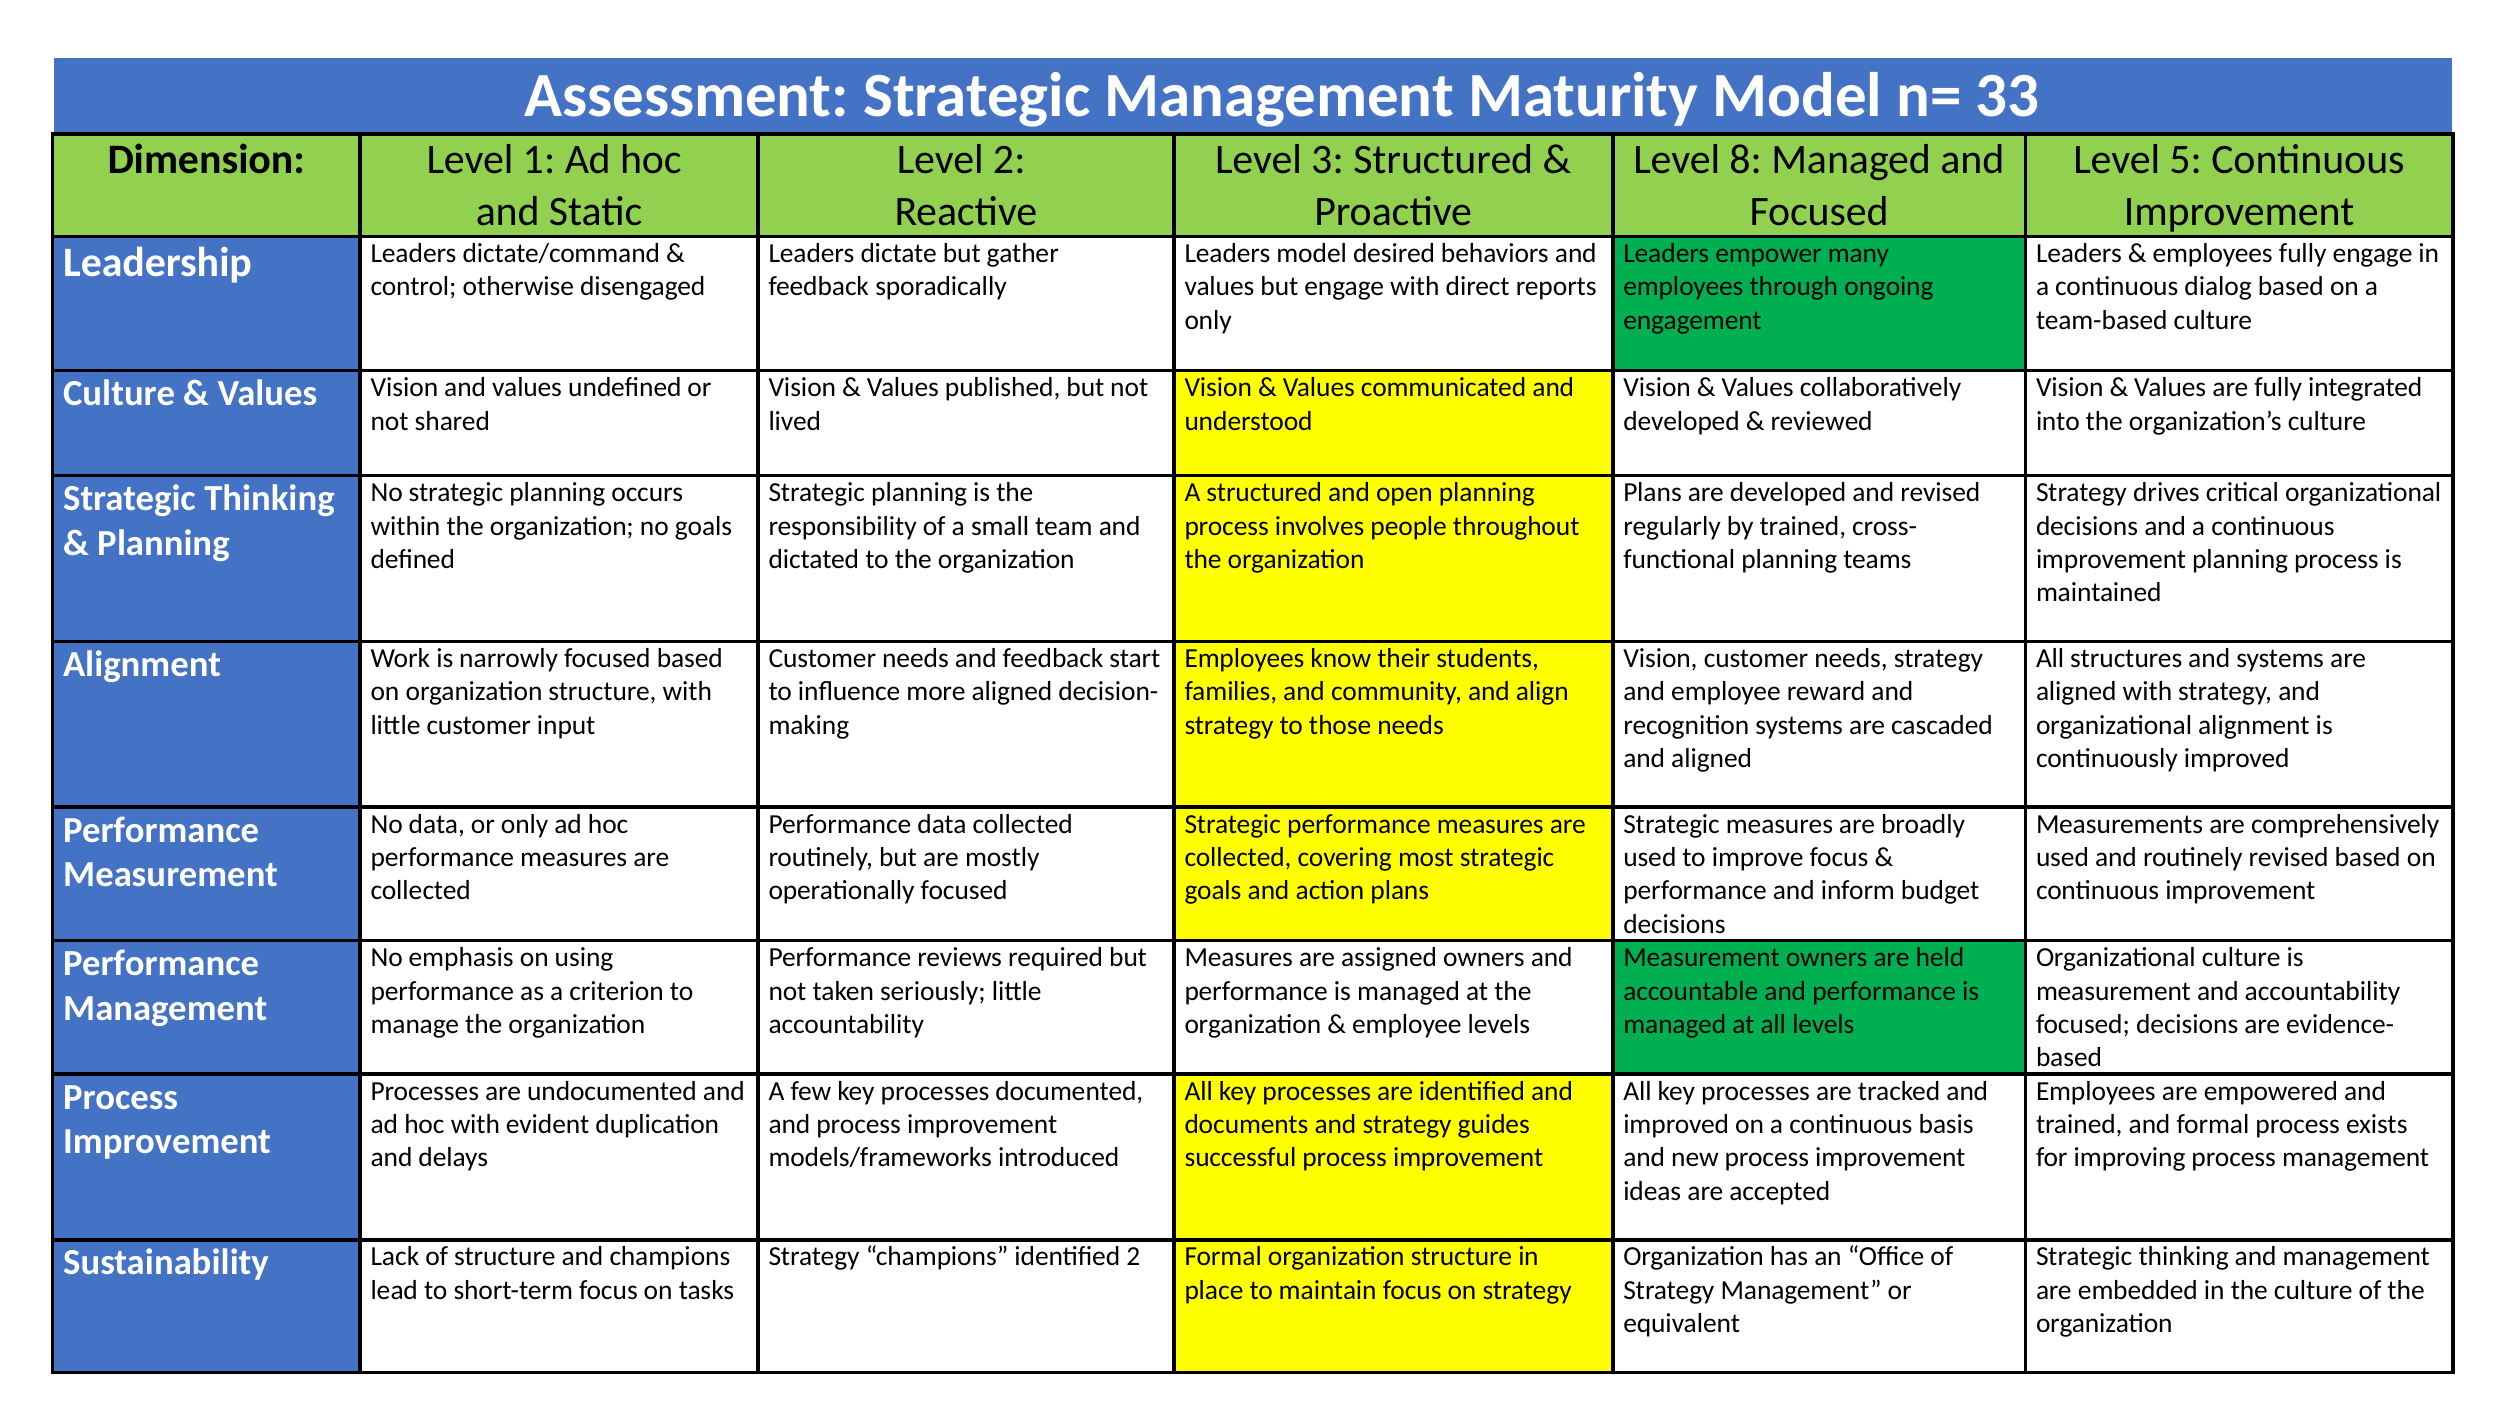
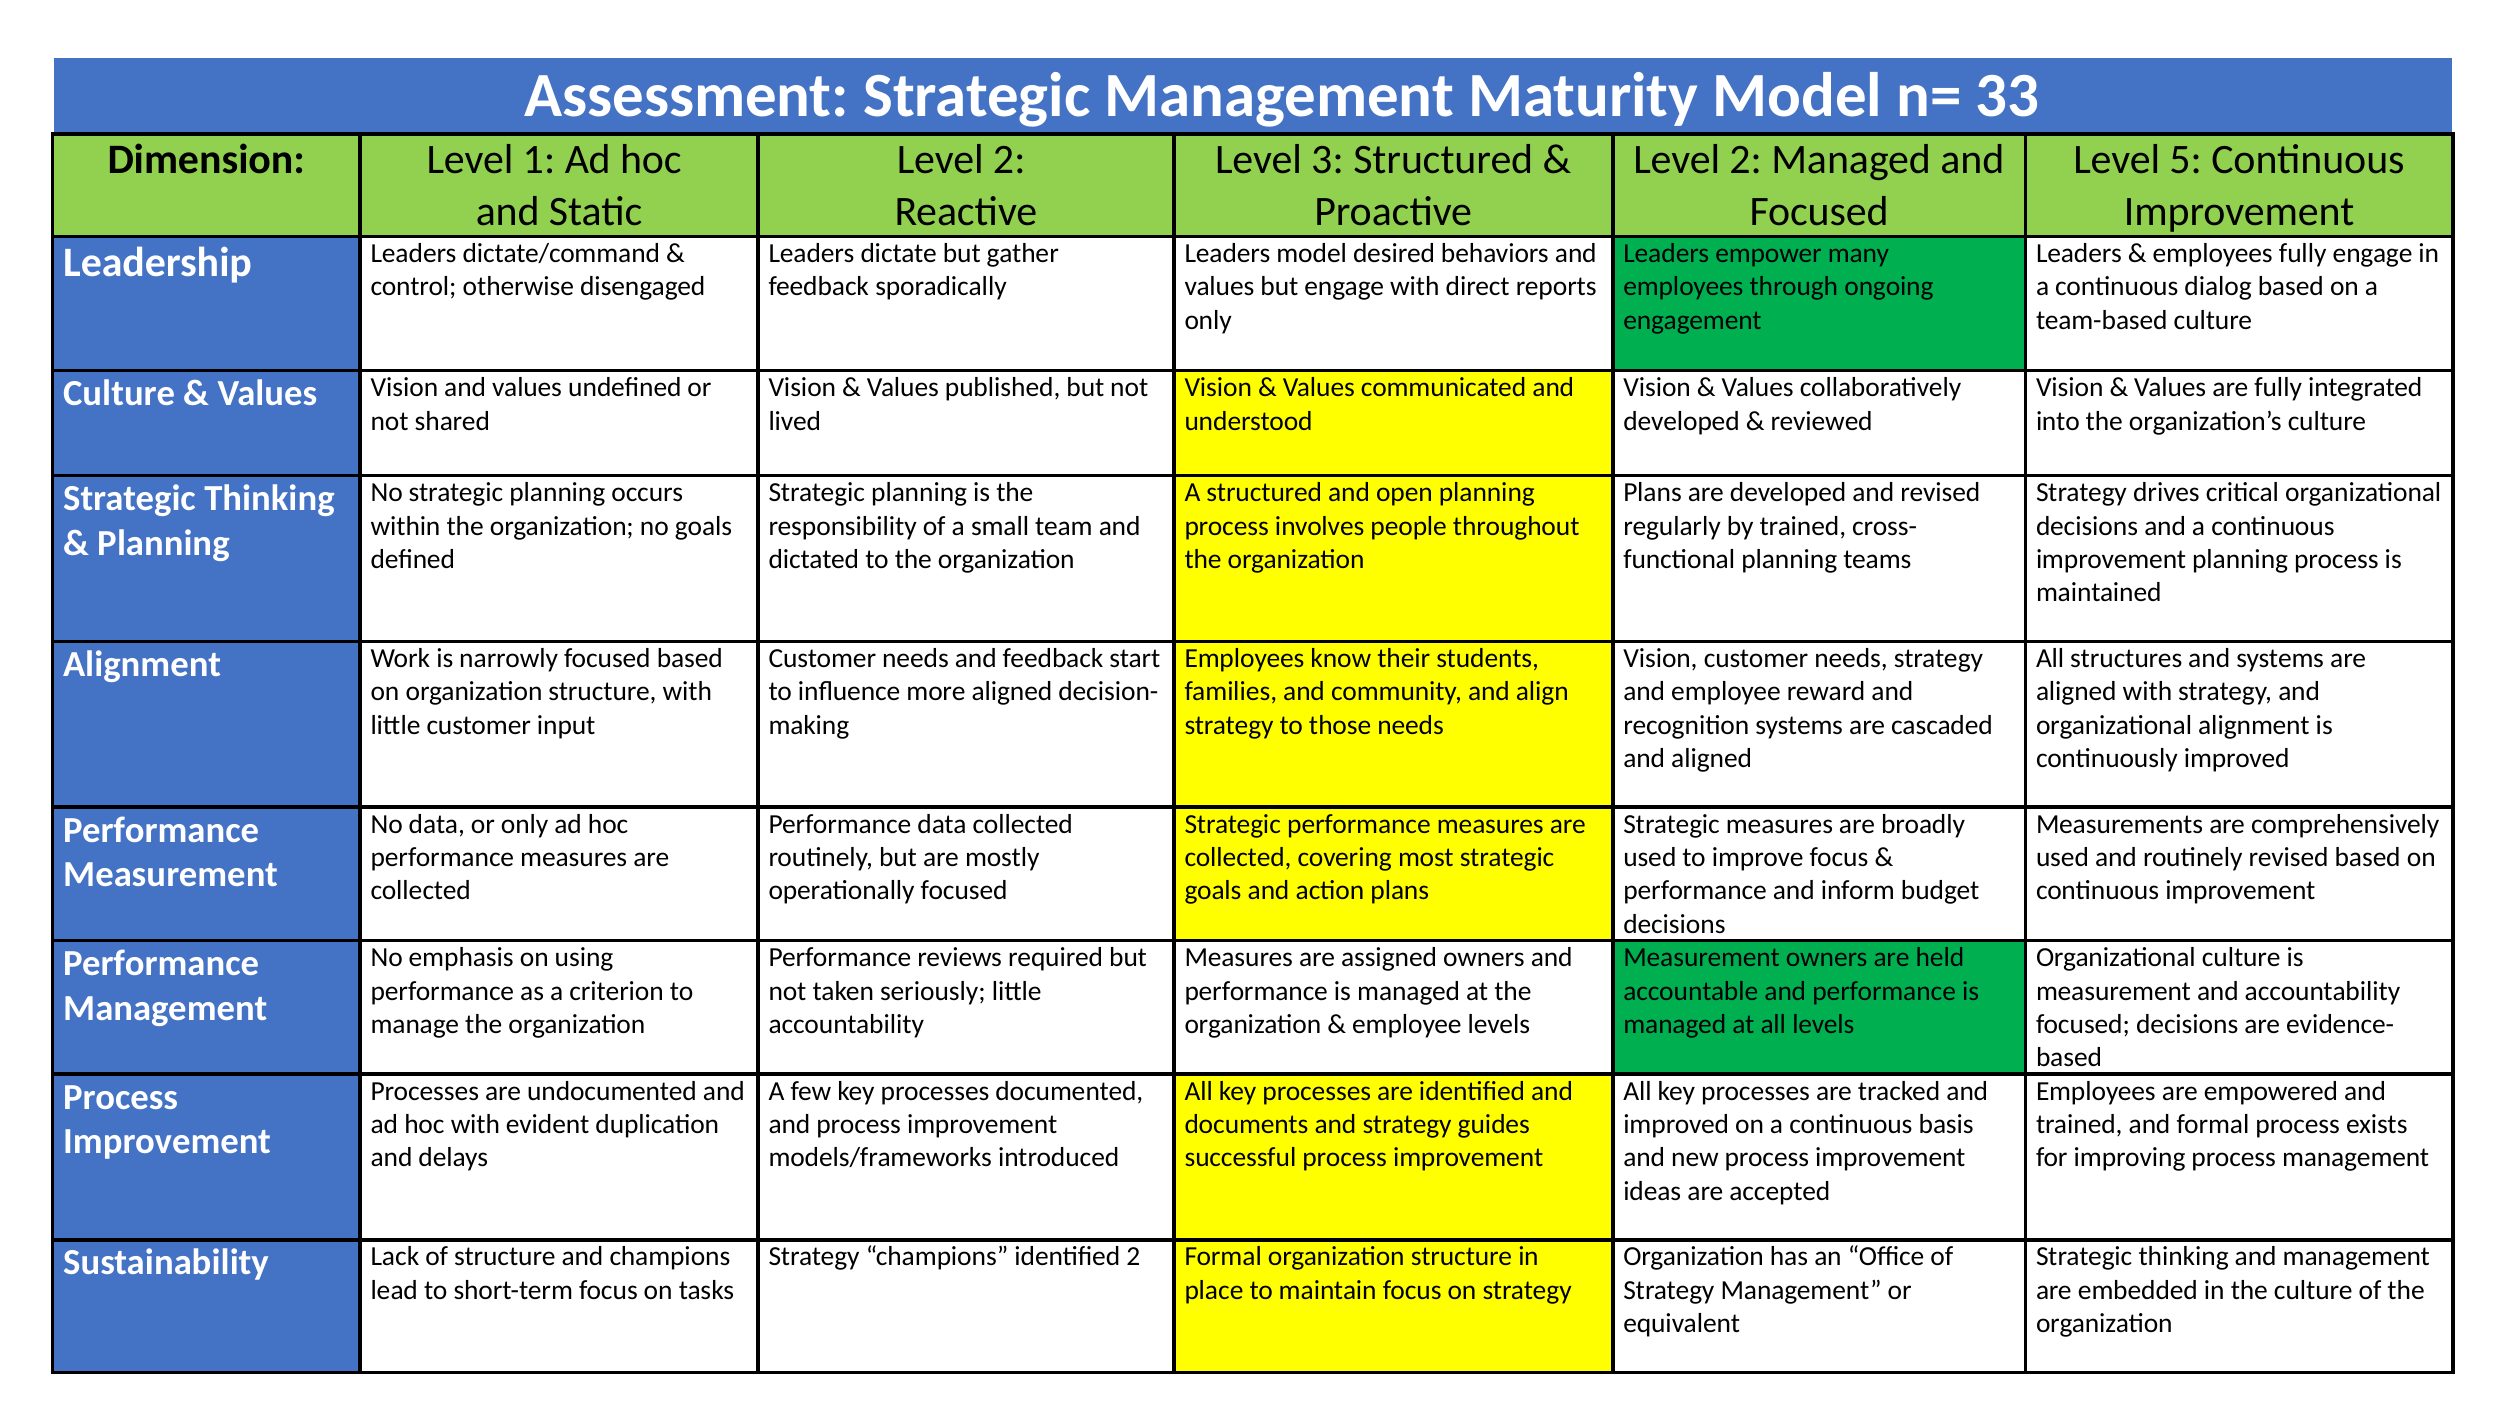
8 at (1746, 160): 8 -> 2
